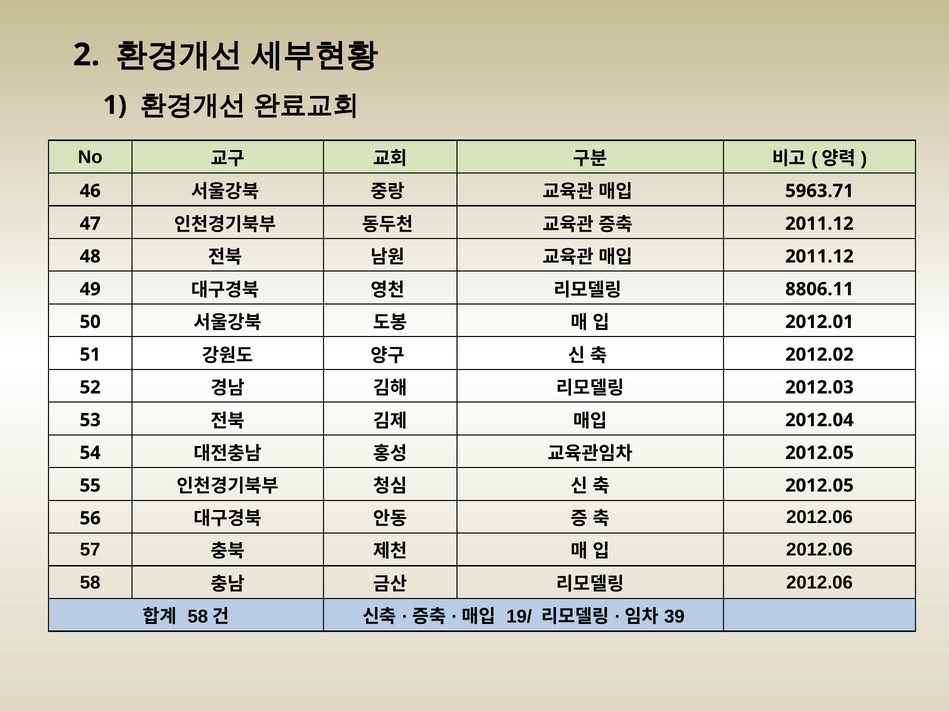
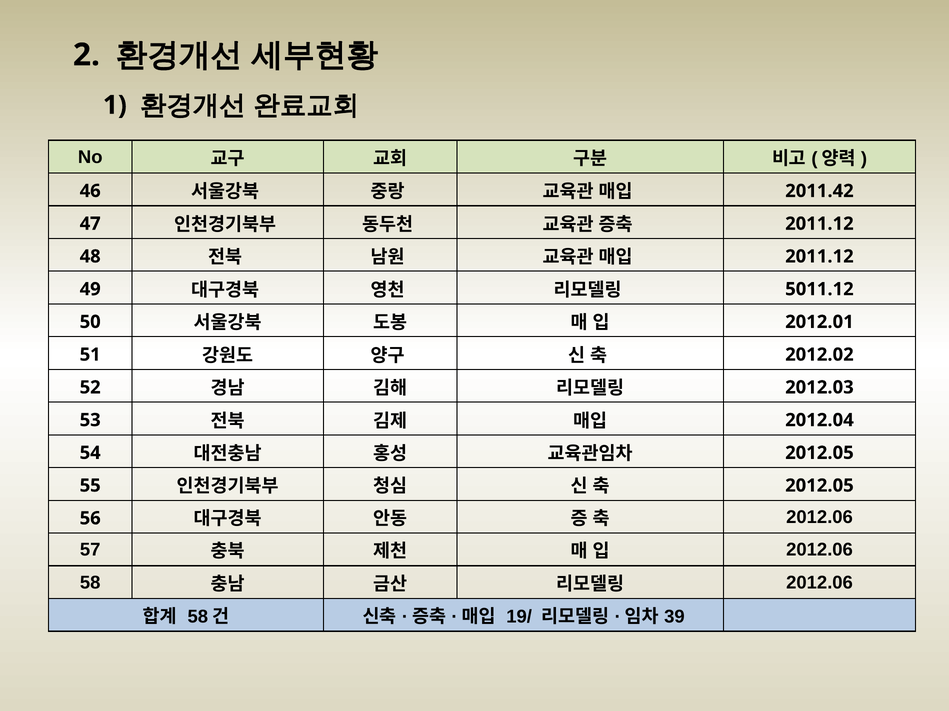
5963.71: 5963.71 -> 2011.42
8806.11: 8806.11 -> 5011.12
